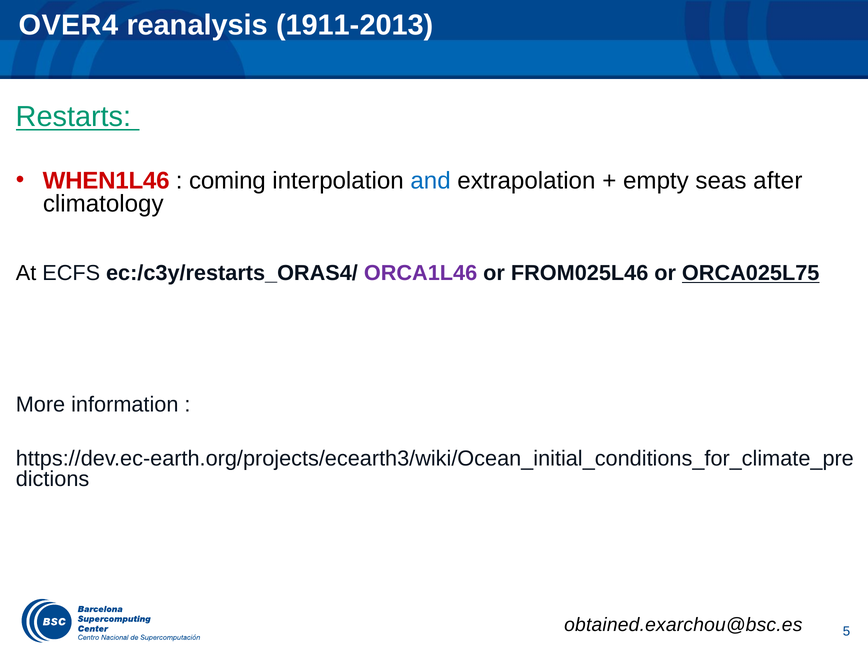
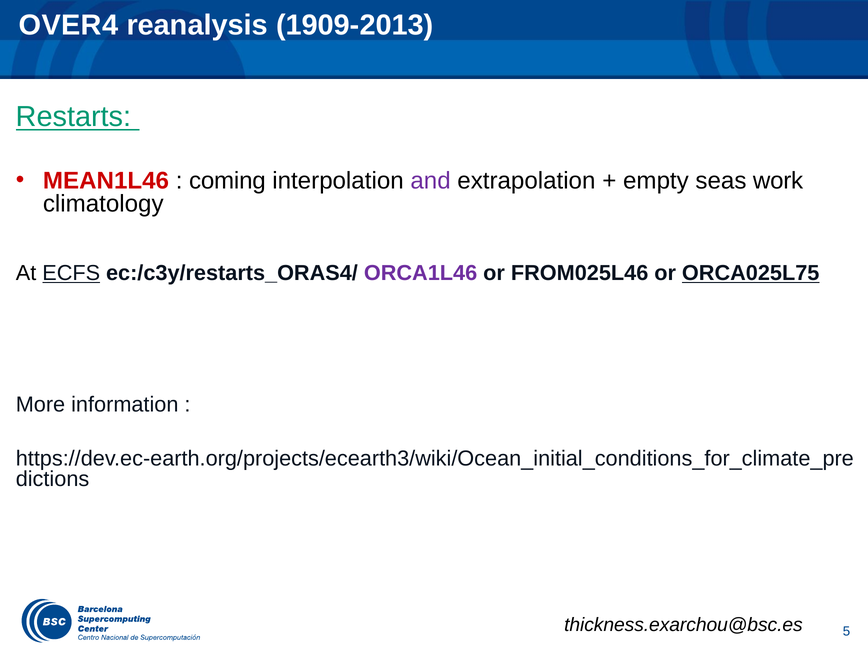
1911-2013: 1911-2013 -> 1909-2013
WHEN1L46: WHEN1L46 -> MEAN1L46
and colour: blue -> purple
after: after -> work
ECFS underline: none -> present
obtained.exarchou@bsc.es: obtained.exarchou@bsc.es -> thickness.exarchou@bsc.es
